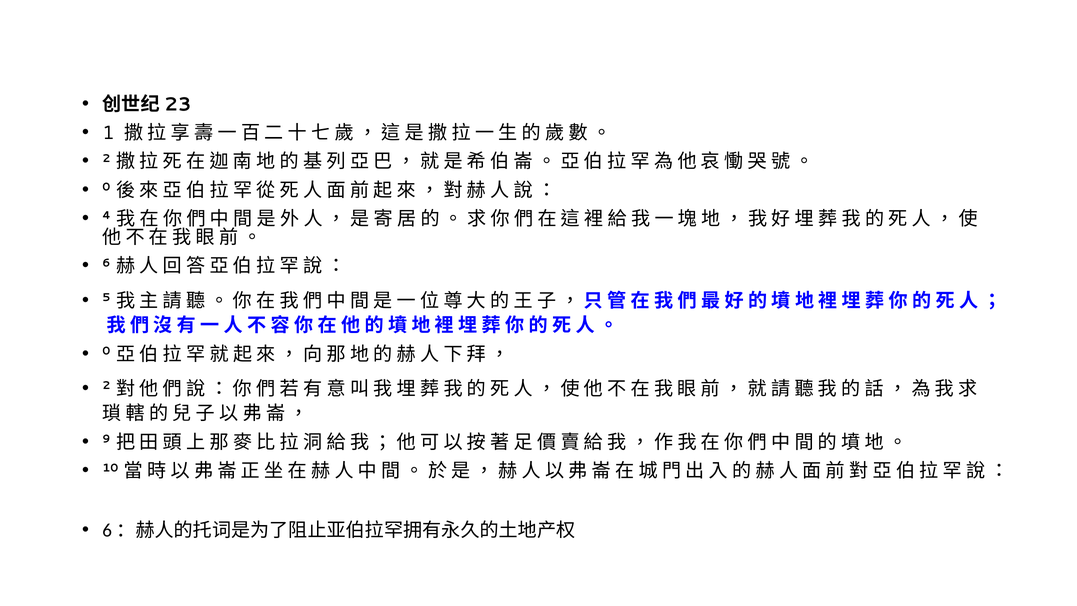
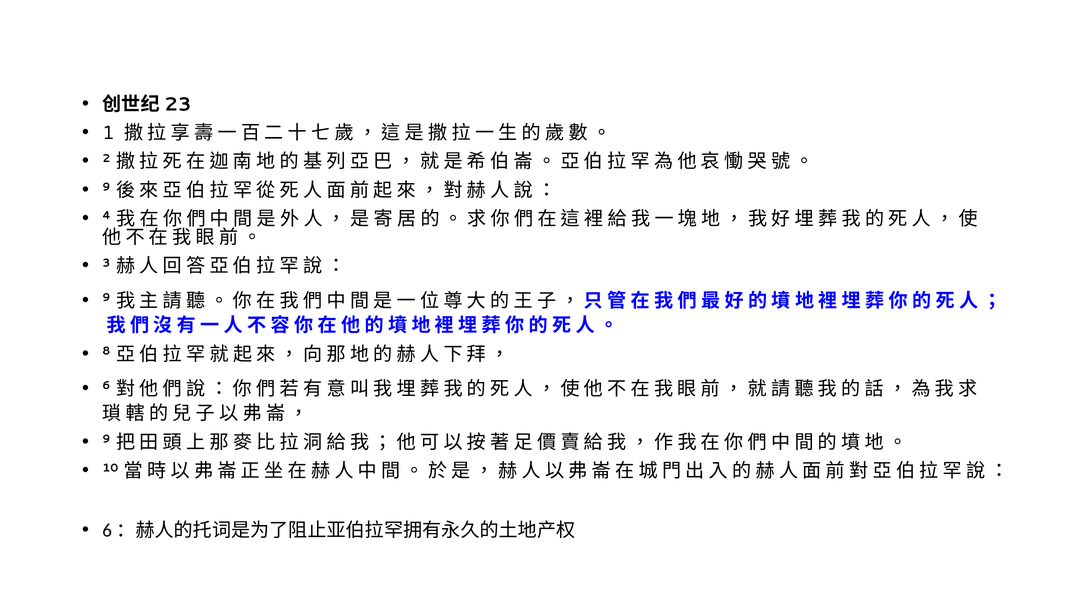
0 at (106, 187): 0 -> 9
6: 6 -> 3
5 at (106, 298): 5 -> 9
0 at (106, 351): 0 -> 8
2 at (106, 386): 2 -> 6
